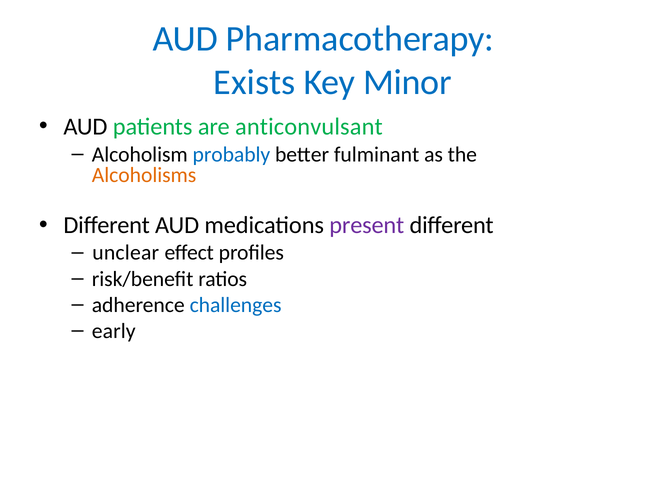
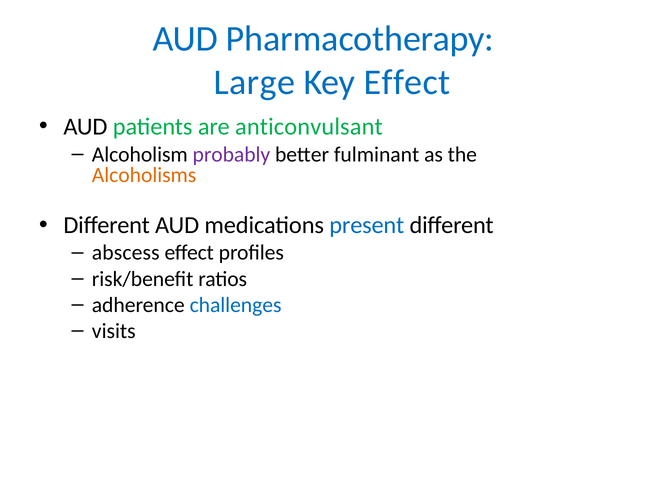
Exists: Exists -> Large
Key Minor: Minor -> Effect
probably colour: blue -> purple
present colour: purple -> blue
unclear: unclear -> abscess
early: early -> visits
